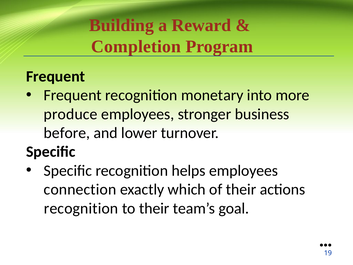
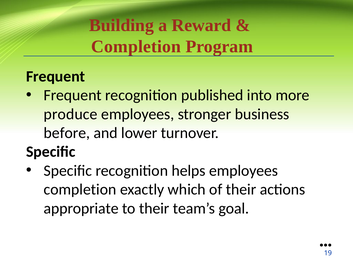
monetary: monetary -> published
connection at (80, 189): connection -> completion
recognition at (81, 208): recognition -> appropriate
